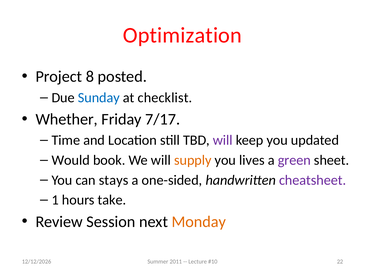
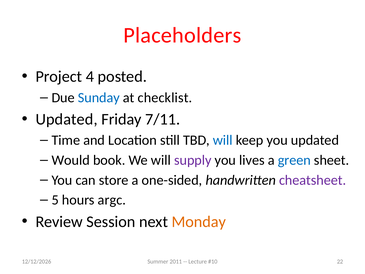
Optimization: Optimization -> Placeholders
8: 8 -> 4
Whether at (67, 119): Whether -> Updated
7/17: 7/17 -> 7/11
will at (223, 140) colour: purple -> blue
supply colour: orange -> purple
green colour: purple -> blue
stays: stays -> store
1: 1 -> 5
take: take -> argc
